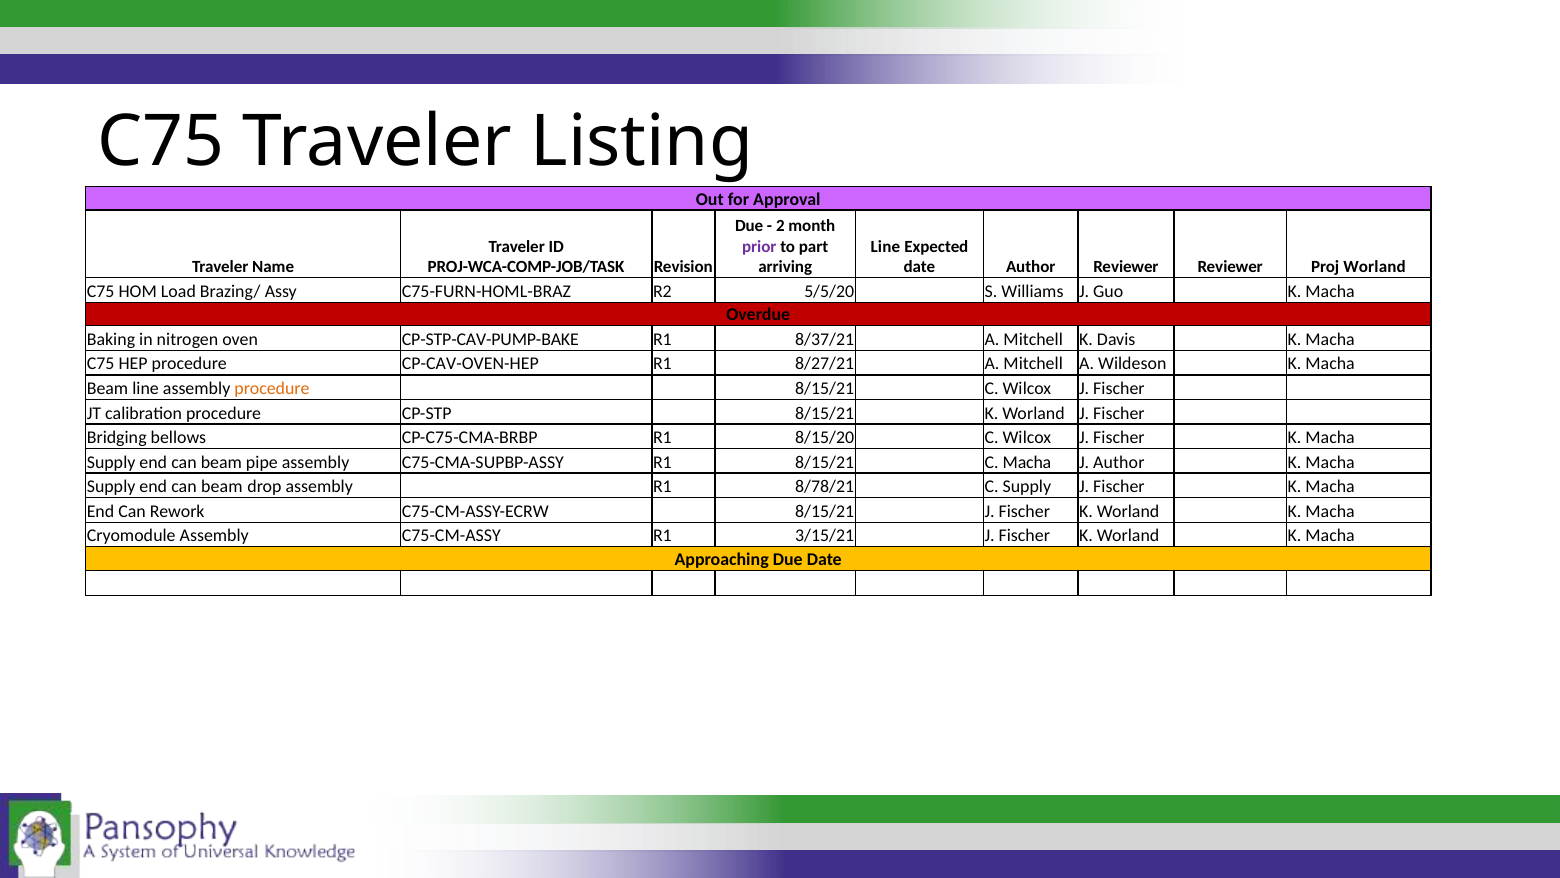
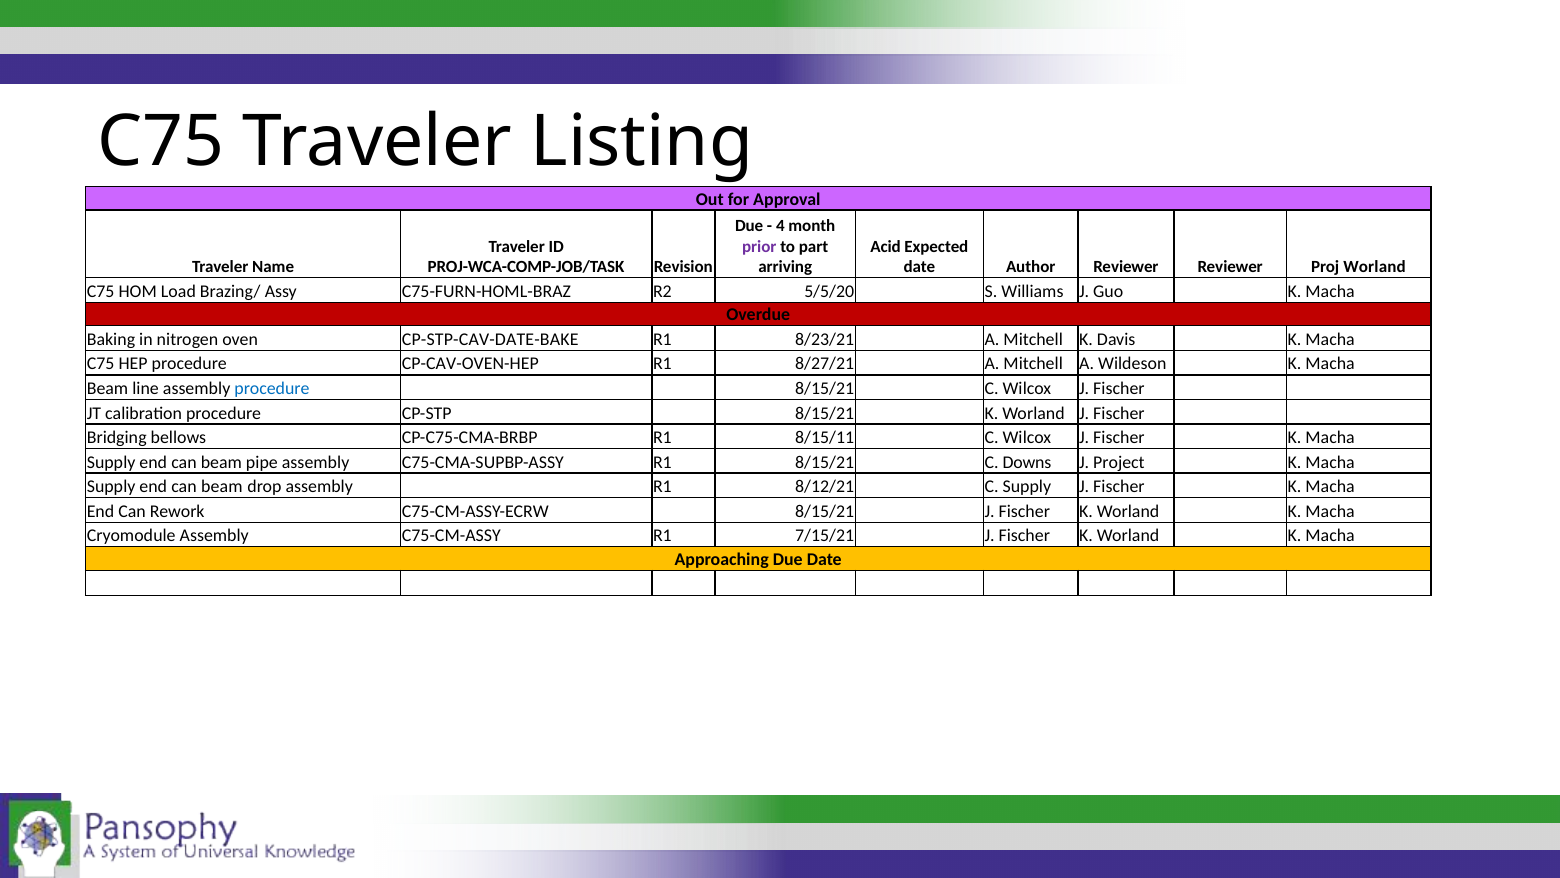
2: 2 -> 4
Line at (885, 246): Line -> Acid
CP-STP-CAV-PUMP-BAKE: CP-STP-CAV-PUMP-BAKE -> CP-STP-CAV-DATE-BAKE
8/37/21: 8/37/21 -> 8/23/21
procedure at (272, 388) colour: orange -> blue
8/15/20: 8/15/20 -> 8/15/11
C Macha: Macha -> Downs
J Author: Author -> Project
8/78/21: 8/78/21 -> 8/12/21
3/15/21: 3/15/21 -> 7/15/21
